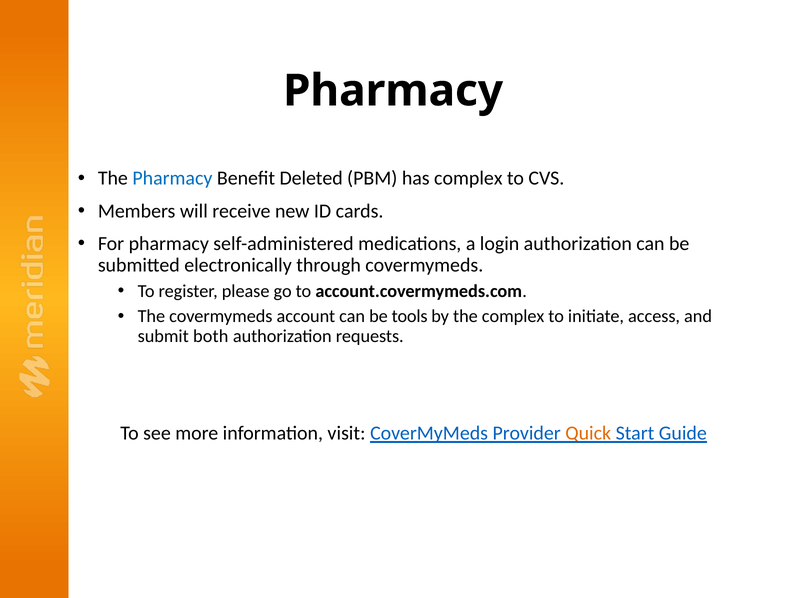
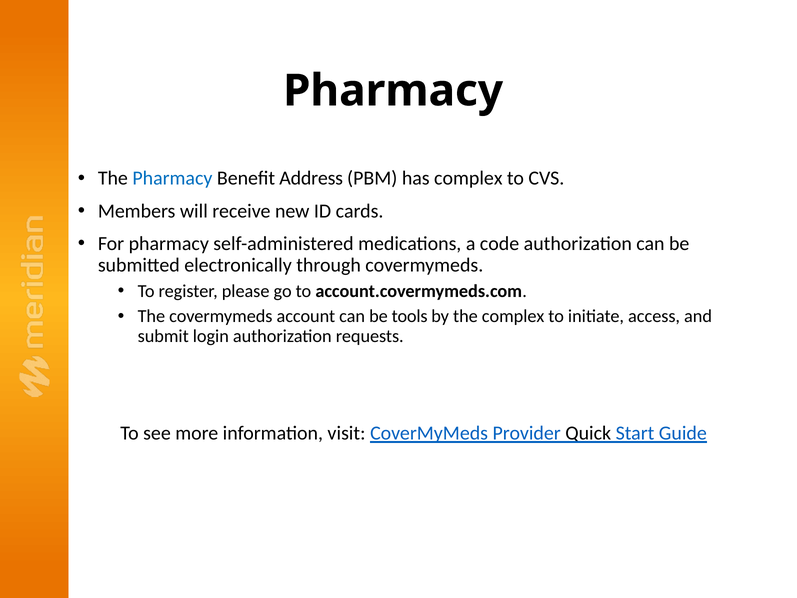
Deleted: Deleted -> Address
login: login -> code
both: both -> login
Quick colour: orange -> black
